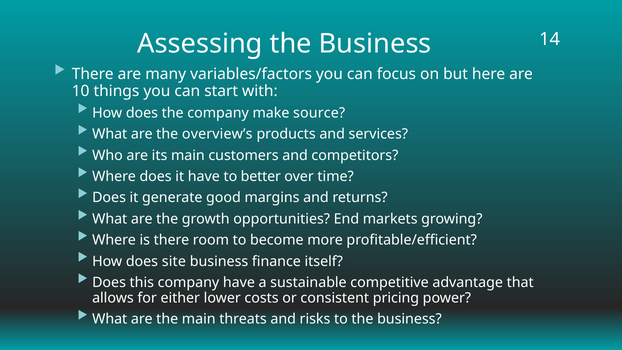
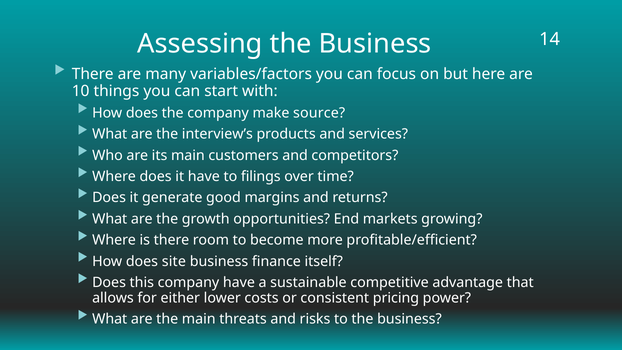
overview’s: overview’s -> interview’s
better: better -> filings
